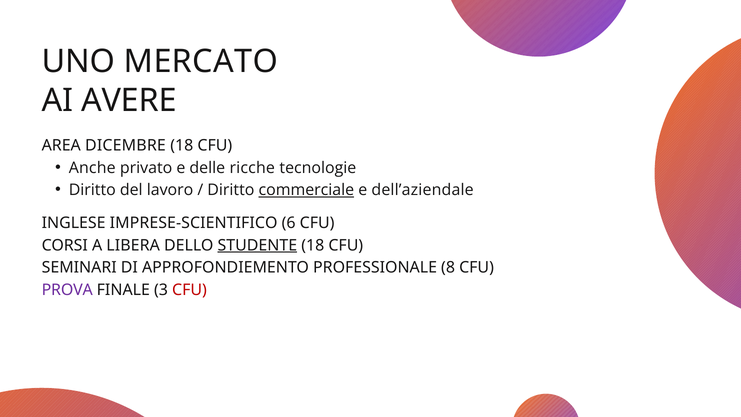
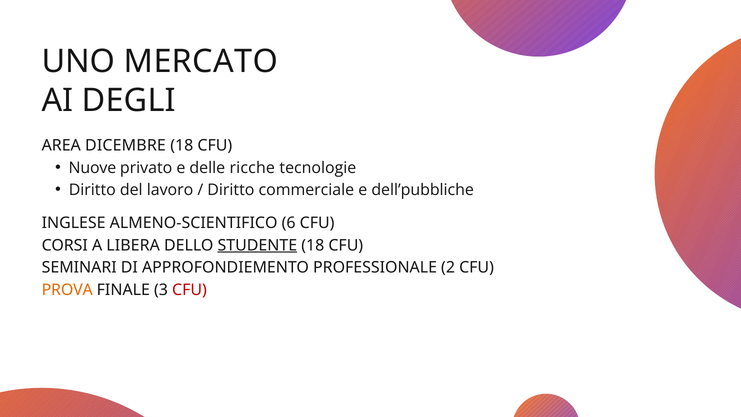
AVERE: AVERE -> DEGLI
Anche: Anche -> Nuove
commerciale underline: present -> none
dell’aziendale: dell’aziendale -> dell’pubbliche
IMPRESE-SCIENTIFICO: IMPRESE-SCIENTIFICO -> ALMENO-SCIENTIFICO
8: 8 -> 2
PROVA colour: purple -> orange
